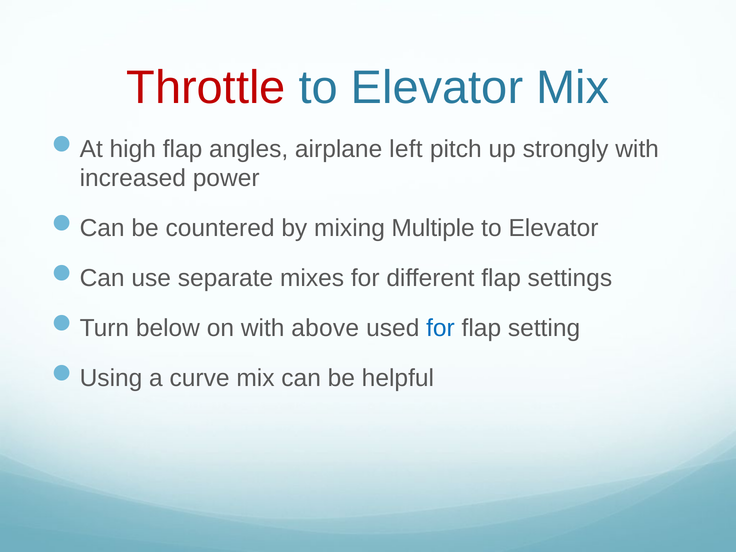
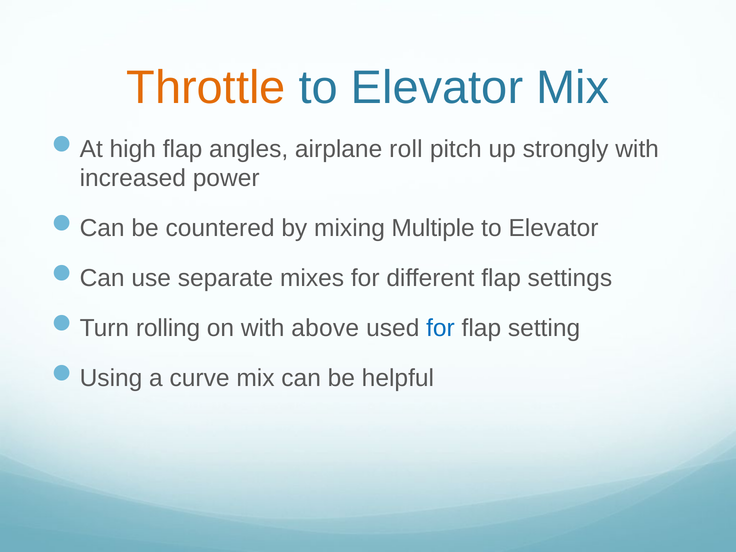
Throttle colour: red -> orange
left: left -> roll
below: below -> rolling
